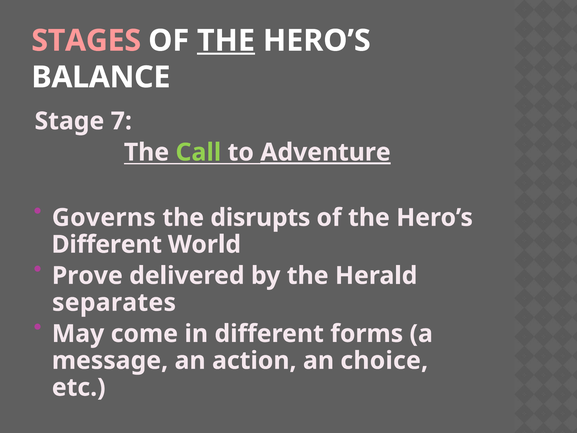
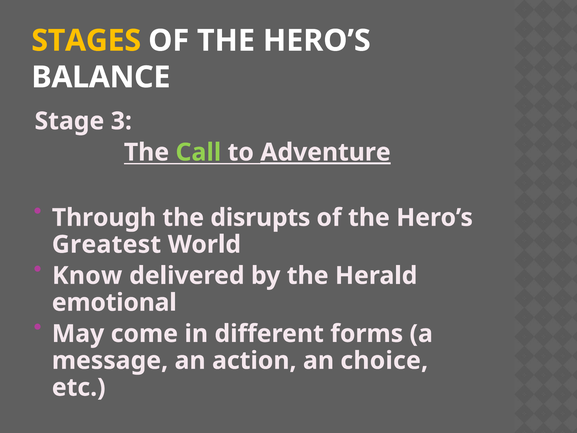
STAGES colour: pink -> yellow
THE at (226, 41) underline: present -> none
7: 7 -> 3
Governs: Governs -> Through
Different at (107, 244): Different -> Greatest
Prove: Prove -> Know
separates: separates -> emotional
